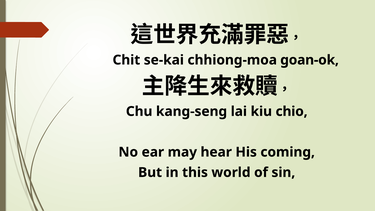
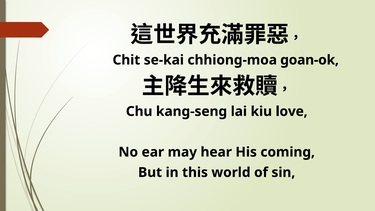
chio: chio -> love
